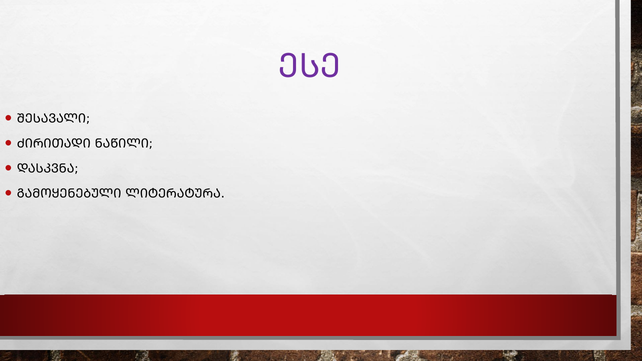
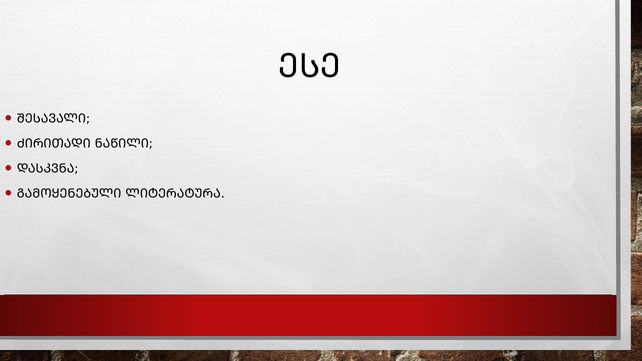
ᲔᲡᲔ colour: purple -> black
